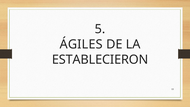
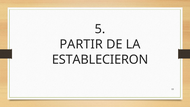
ÁGILES: ÁGILES -> PARTIR
